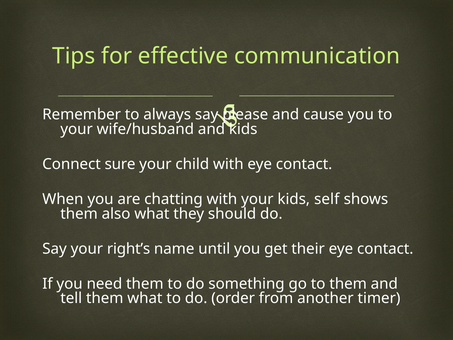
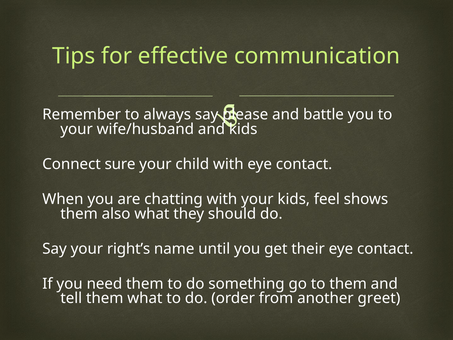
cause: cause -> battle
self: self -> feel
timer: timer -> greet
